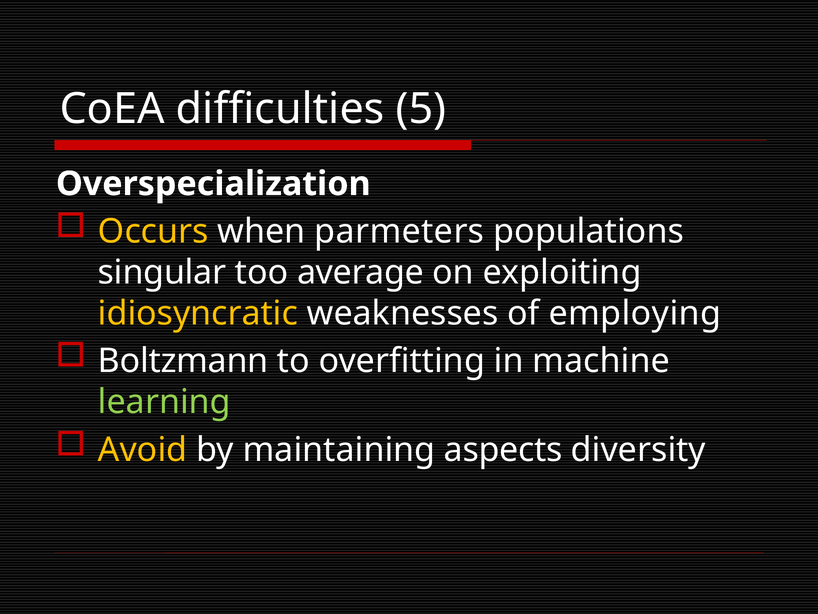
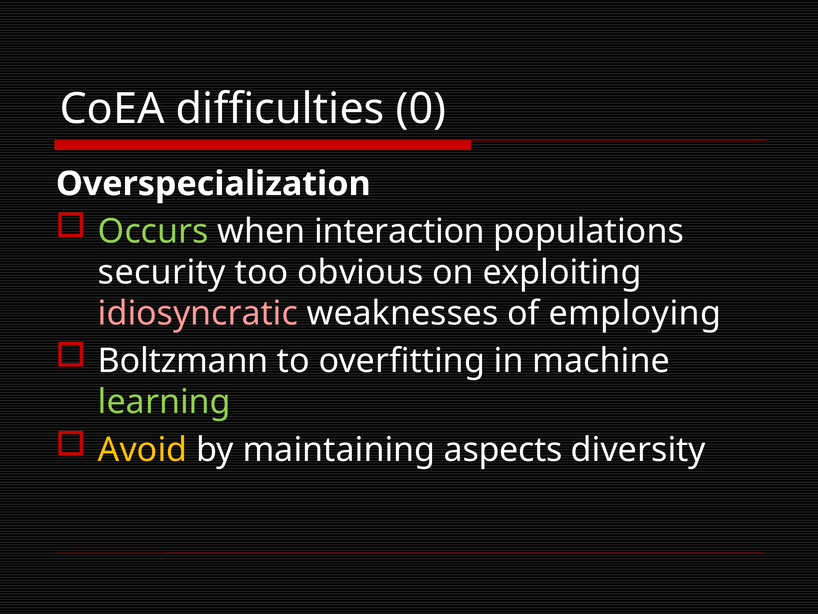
5: 5 -> 0
Occurs colour: yellow -> light green
parmeters: parmeters -> interaction
singular: singular -> security
average: average -> obvious
idiosyncratic colour: yellow -> pink
